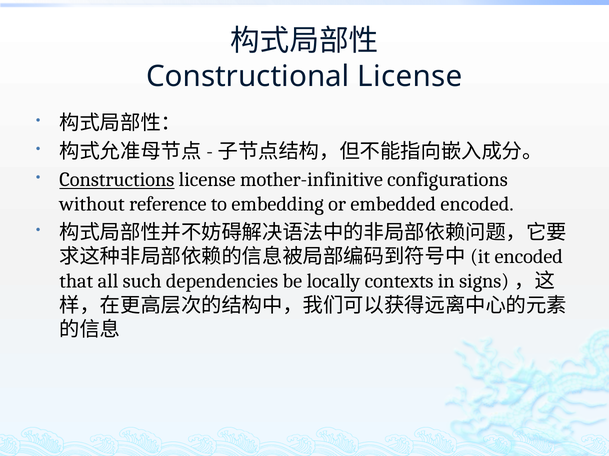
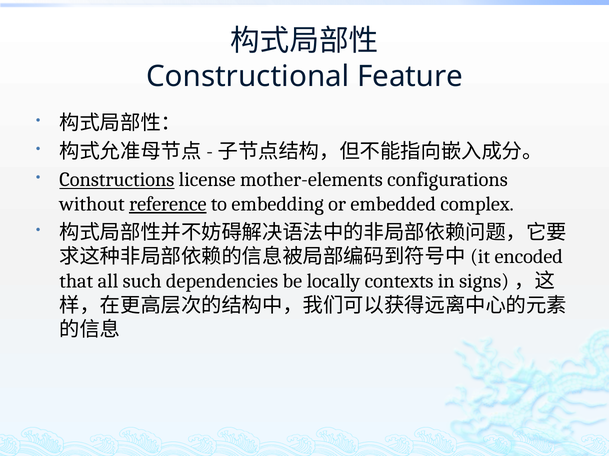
Constructional License: License -> Feature
mother-infinitive: mother-infinitive -> mother-elements
reference underline: none -> present
embedded encoded: encoded -> complex
